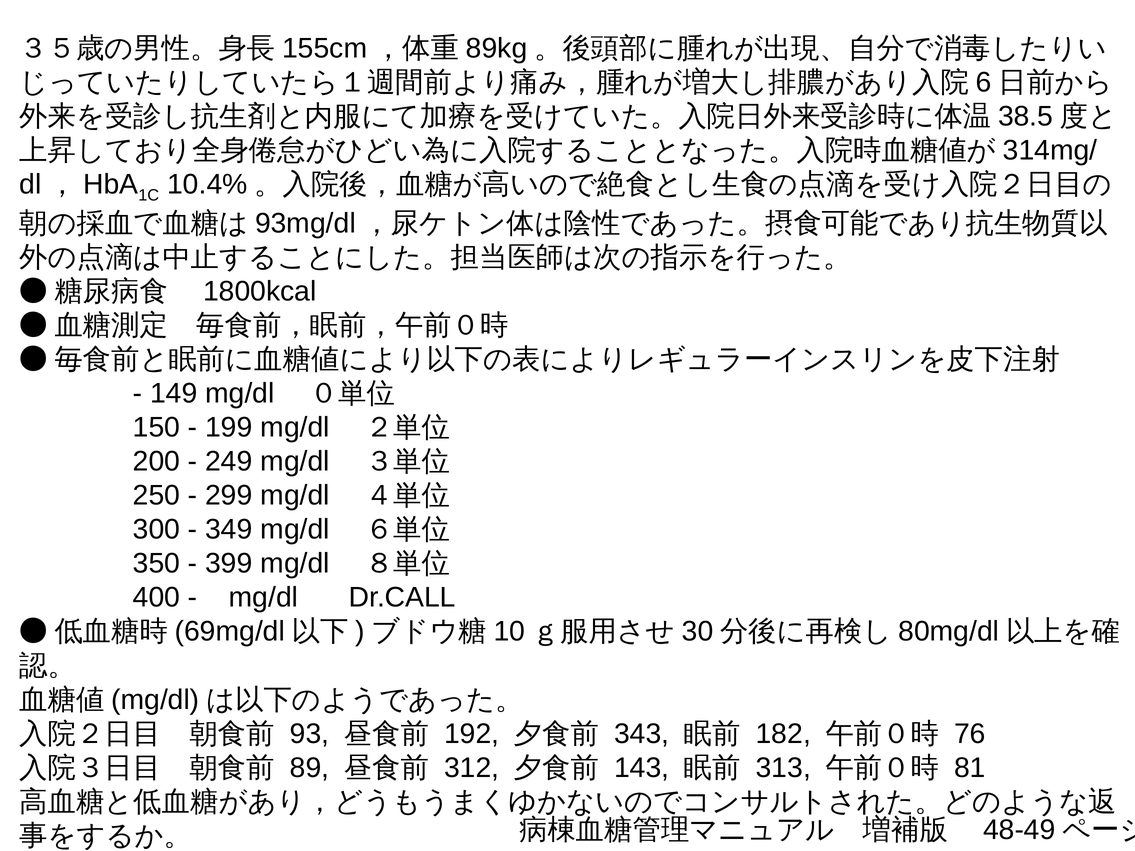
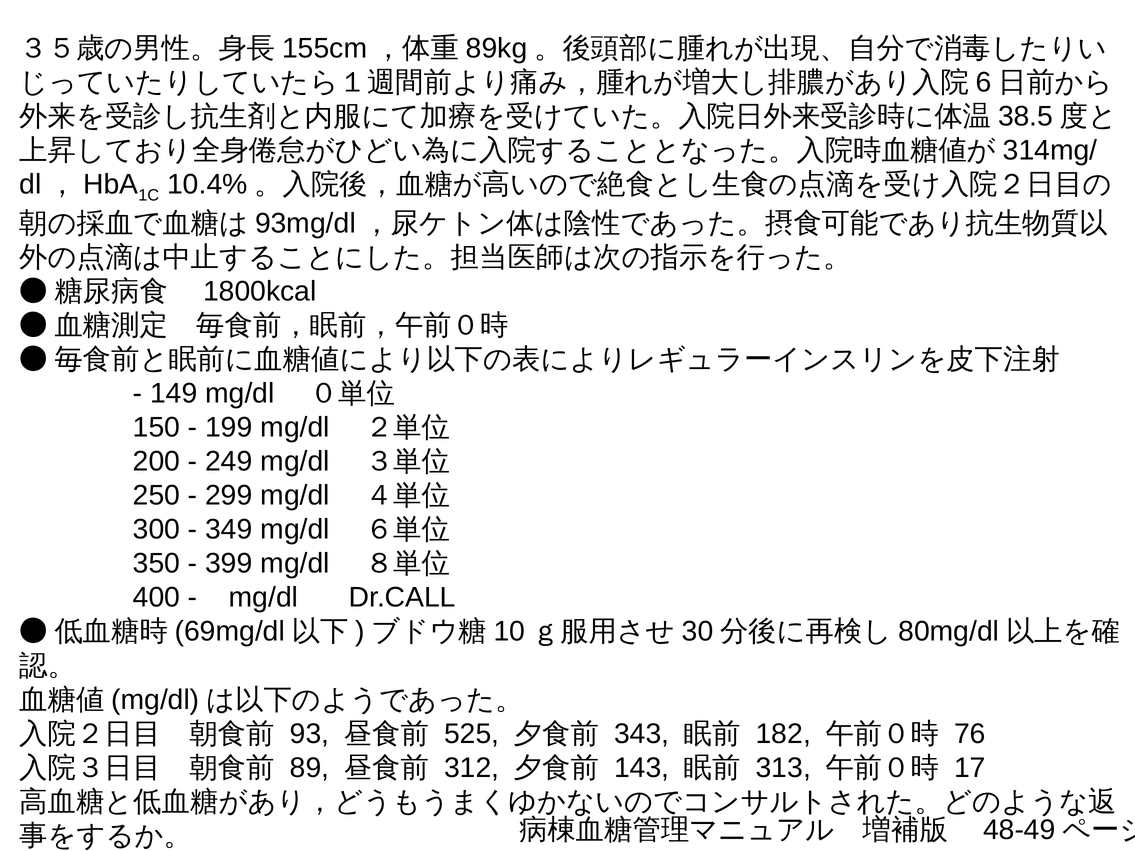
192: 192 -> 525
81: 81 -> 17
